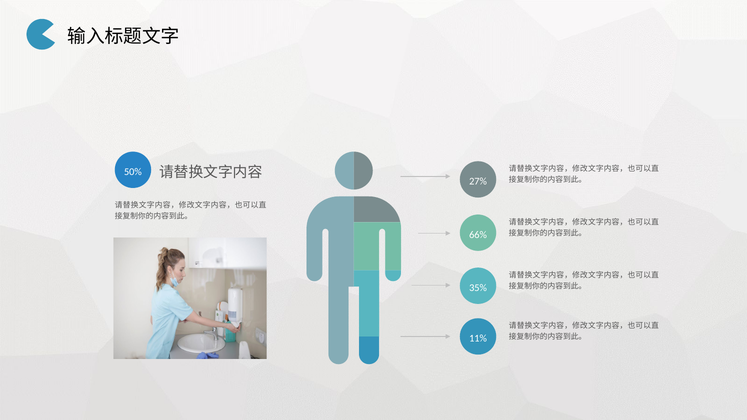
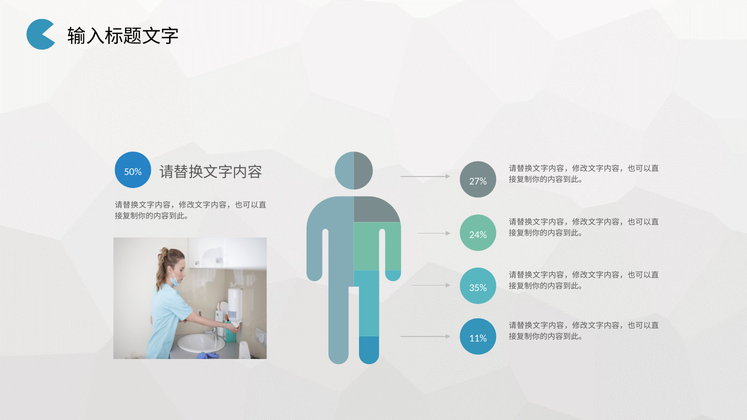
66%: 66% -> 24%
